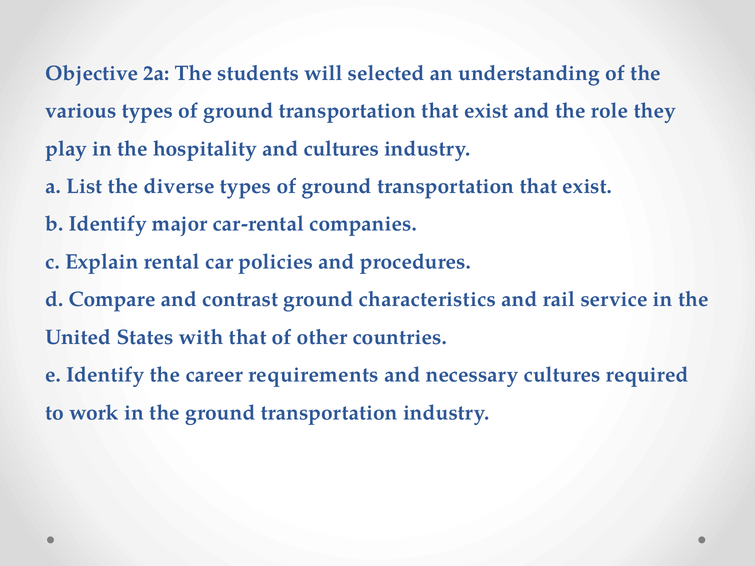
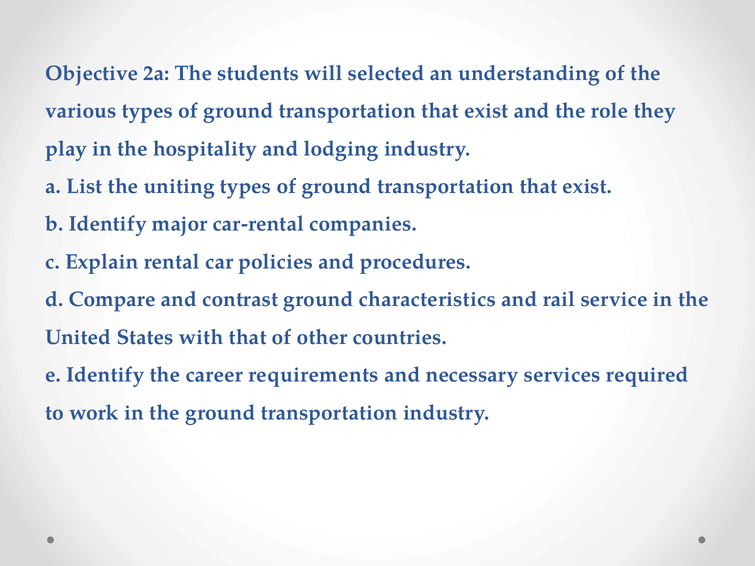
and cultures: cultures -> lodging
diverse: diverse -> uniting
necessary cultures: cultures -> services
